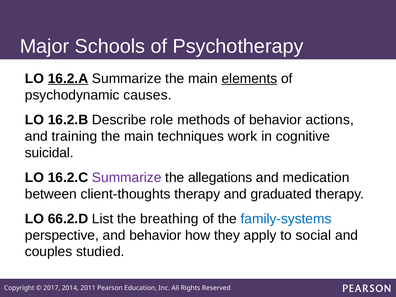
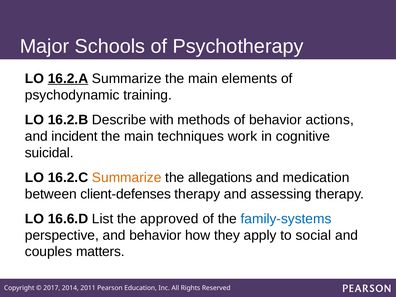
elements underline: present -> none
causes: causes -> training
role: role -> with
training: training -> incident
Summarize at (127, 177) colour: purple -> orange
client-thoughts: client-thoughts -> client-defenses
graduated: graduated -> assessing
66.2.D: 66.2.D -> 16.6.D
breathing: breathing -> approved
studied: studied -> matters
